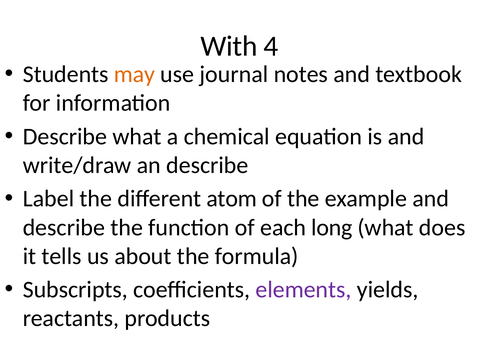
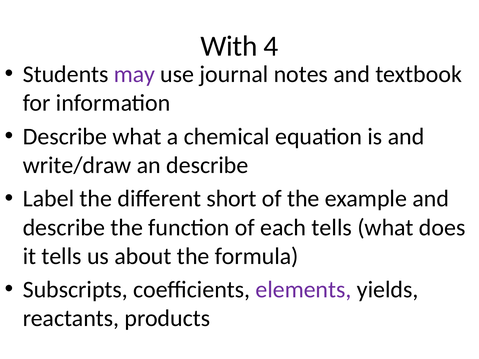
may colour: orange -> purple
atom: atom -> short
each long: long -> tells
